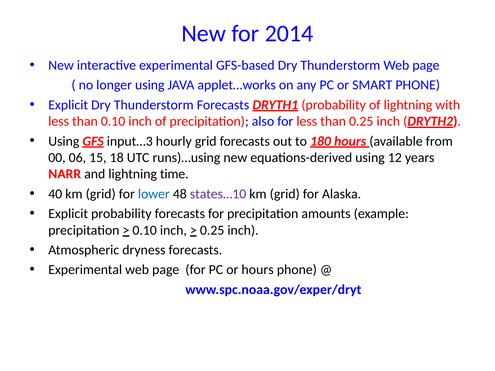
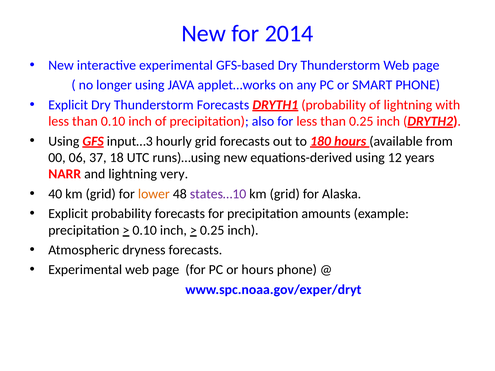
15: 15 -> 37
time: time -> very
lower colour: blue -> orange
